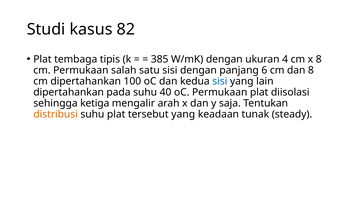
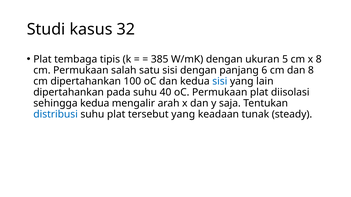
82: 82 -> 32
4: 4 -> 5
sehingga ketiga: ketiga -> kedua
distribusi colour: orange -> blue
